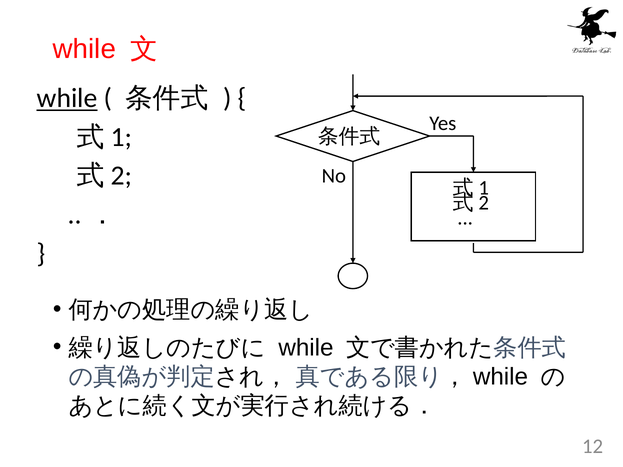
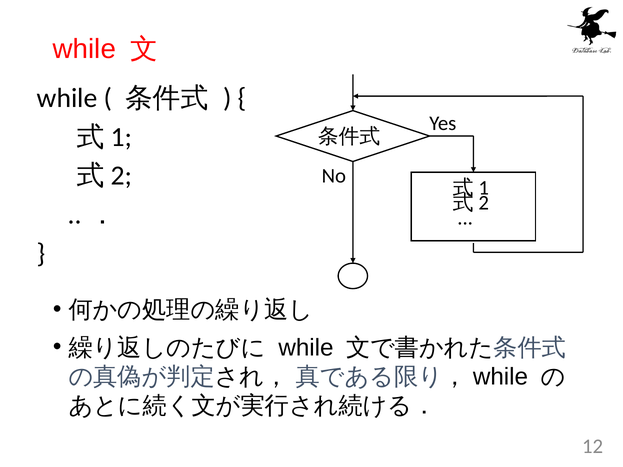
while at (67, 98) underline: present -> none
